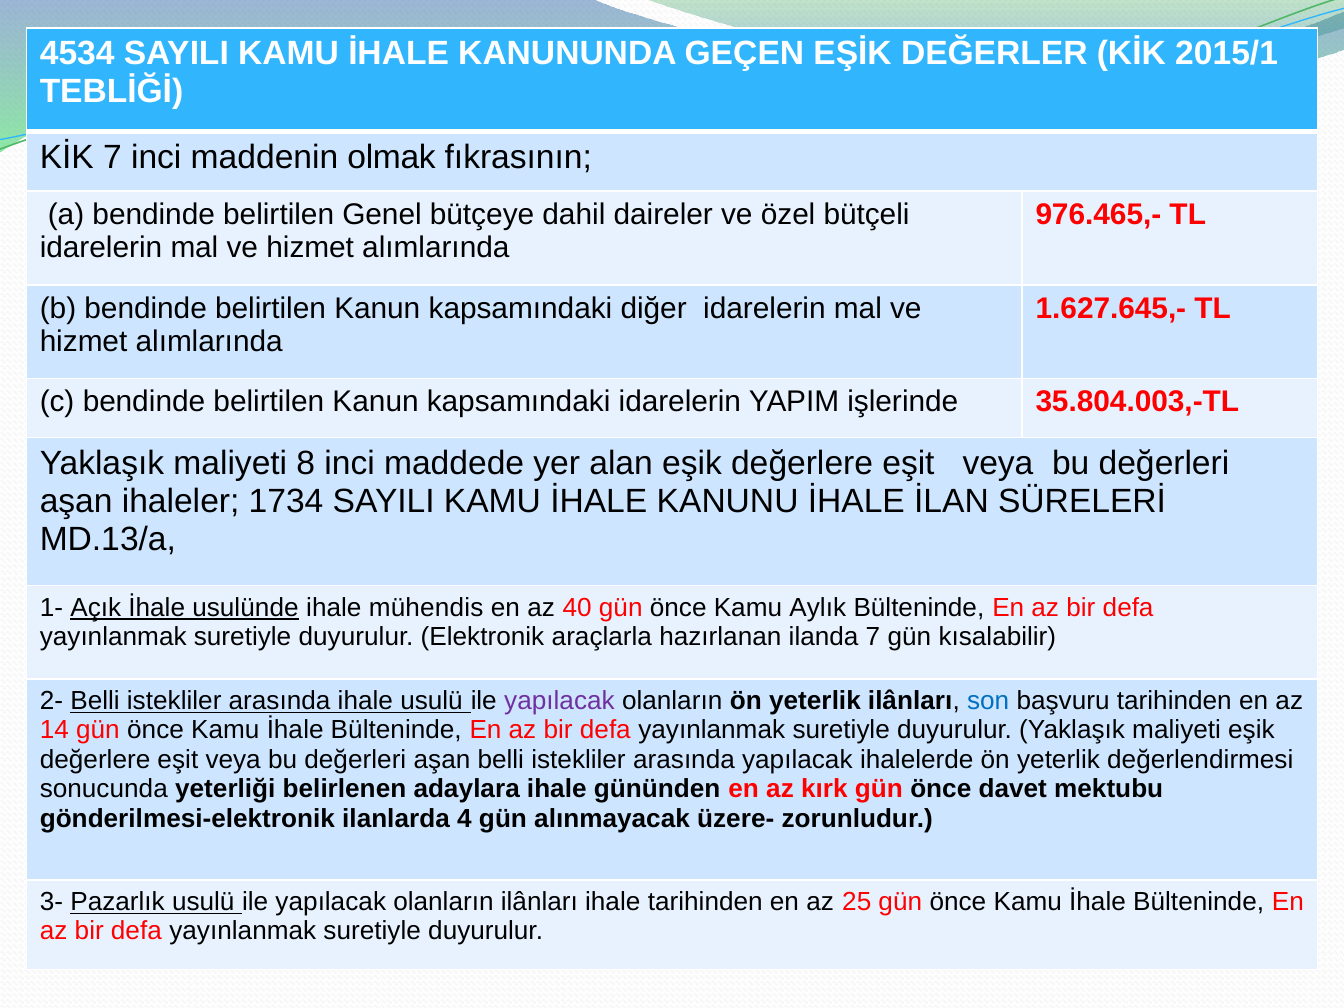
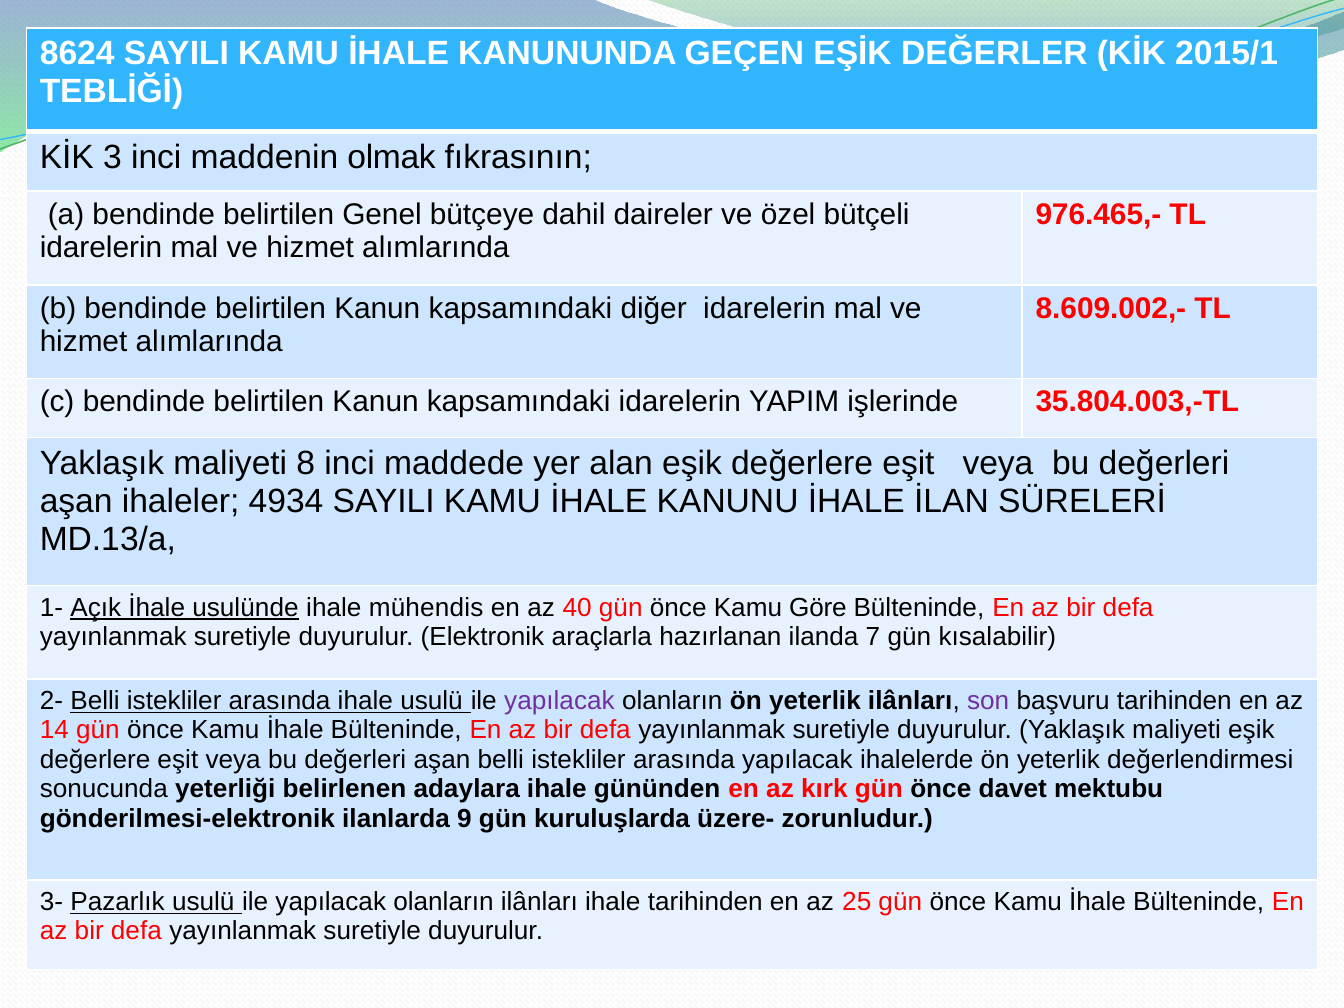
4534: 4534 -> 8624
KİK 7: 7 -> 3
1.627.645,-: 1.627.645,- -> 8.609.002,-
1734: 1734 -> 4934
Aylık: Aylık -> Göre
son colour: blue -> purple
4: 4 -> 9
alınmayacak: alınmayacak -> kuruluşlarda
